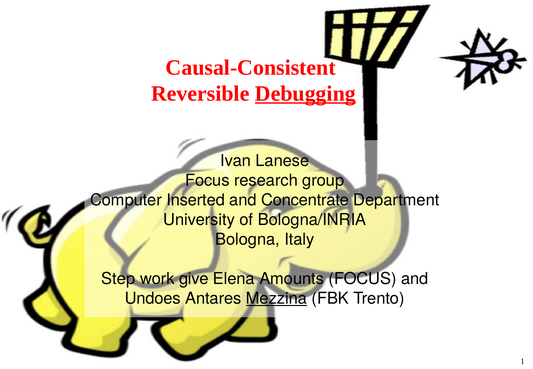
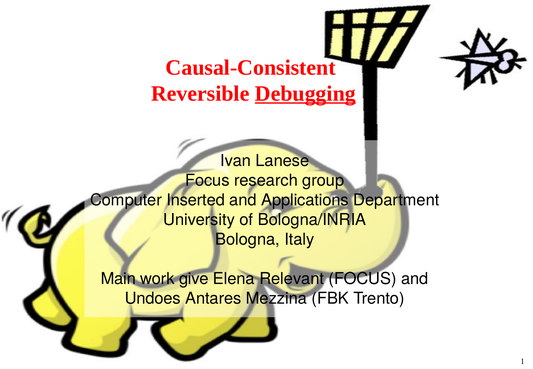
Concentrate: Concentrate -> Applications
Step: Step -> Main
Amounts: Amounts -> Relevant
Mezzina underline: present -> none
